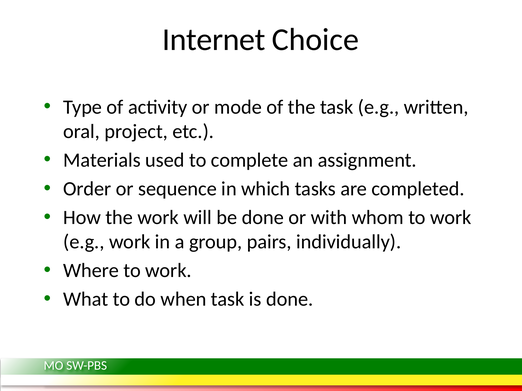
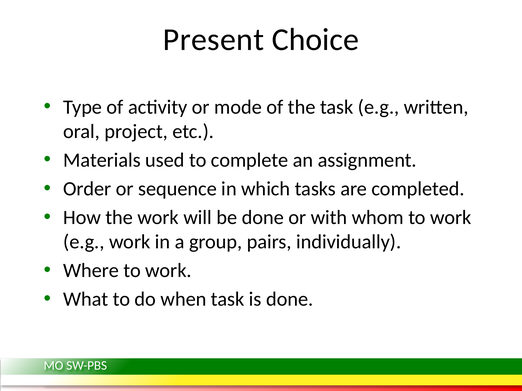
Internet: Internet -> Present
